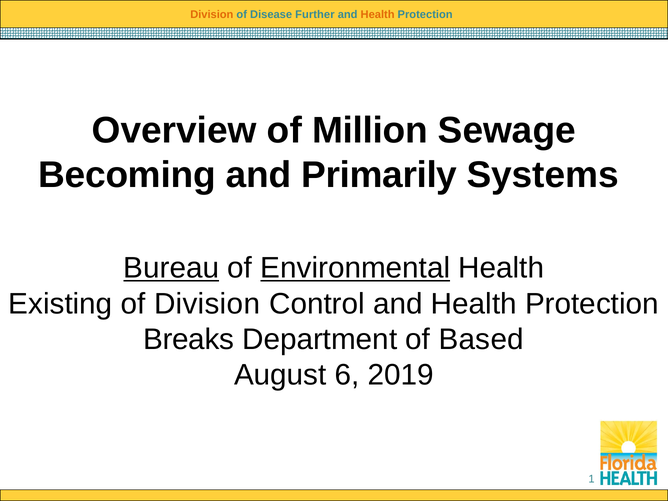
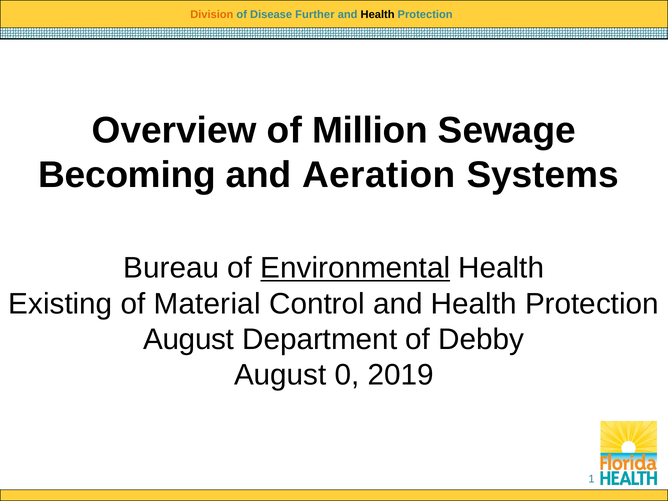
Health at (378, 15) colour: orange -> black
Primarily: Primarily -> Aeration
Bureau underline: present -> none
of Division: Division -> Material
Breaks at (189, 339): Breaks -> August
Based: Based -> Debby
6: 6 -> 0
